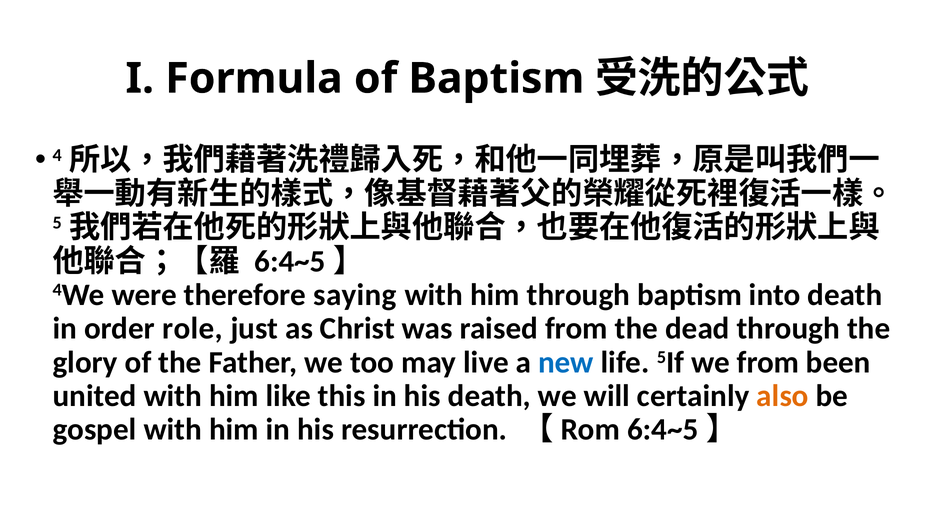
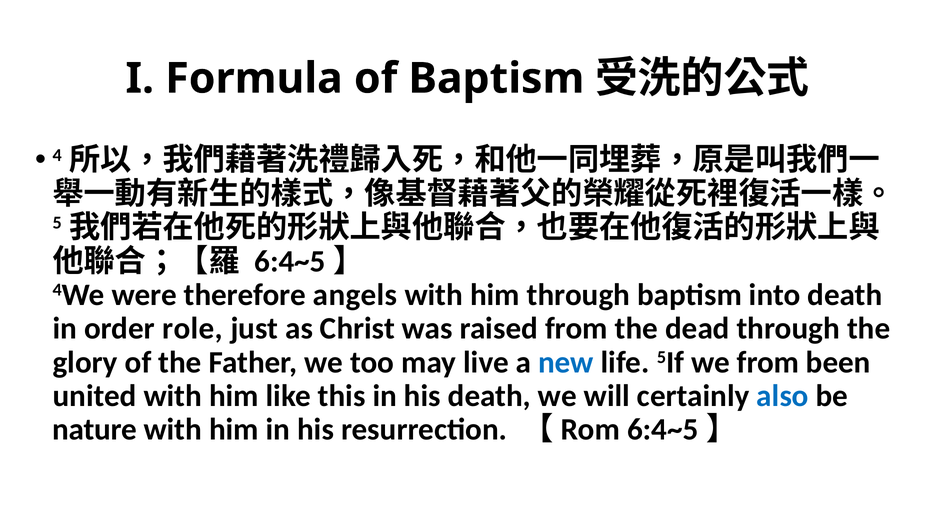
saying: saying -> angels
also colour: orange -> blue
gospel: gospel -> nature
